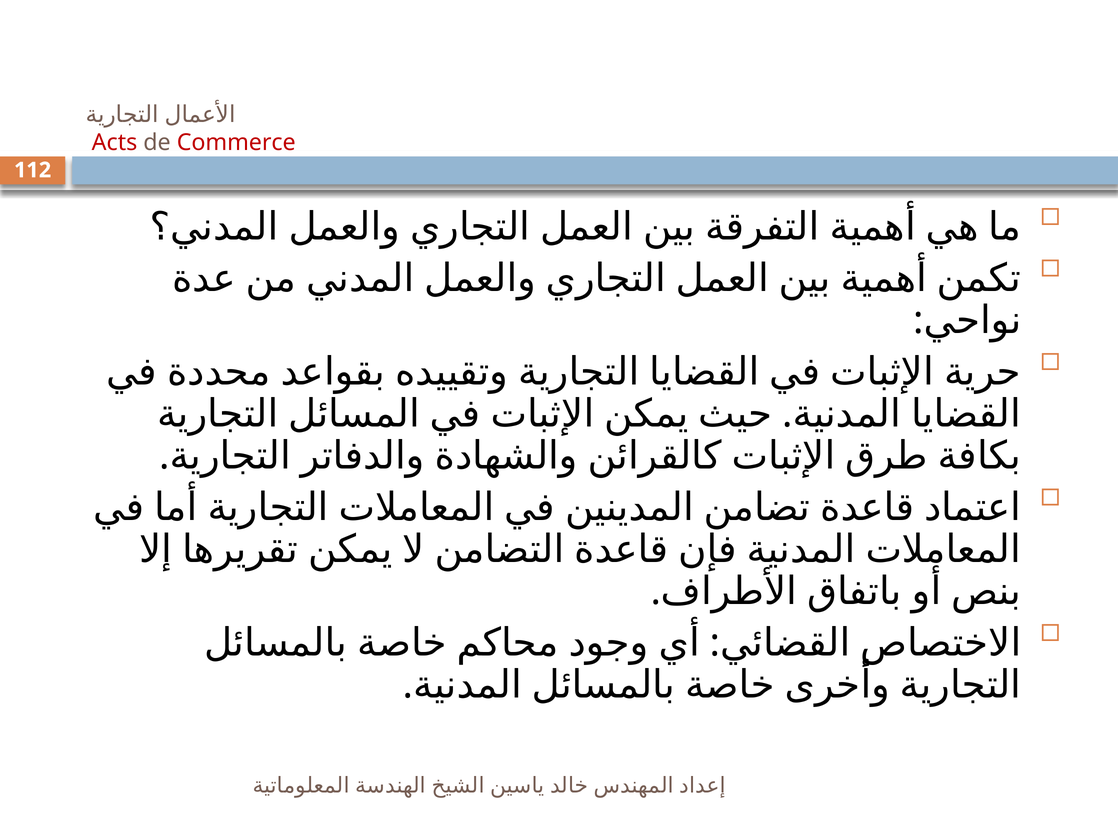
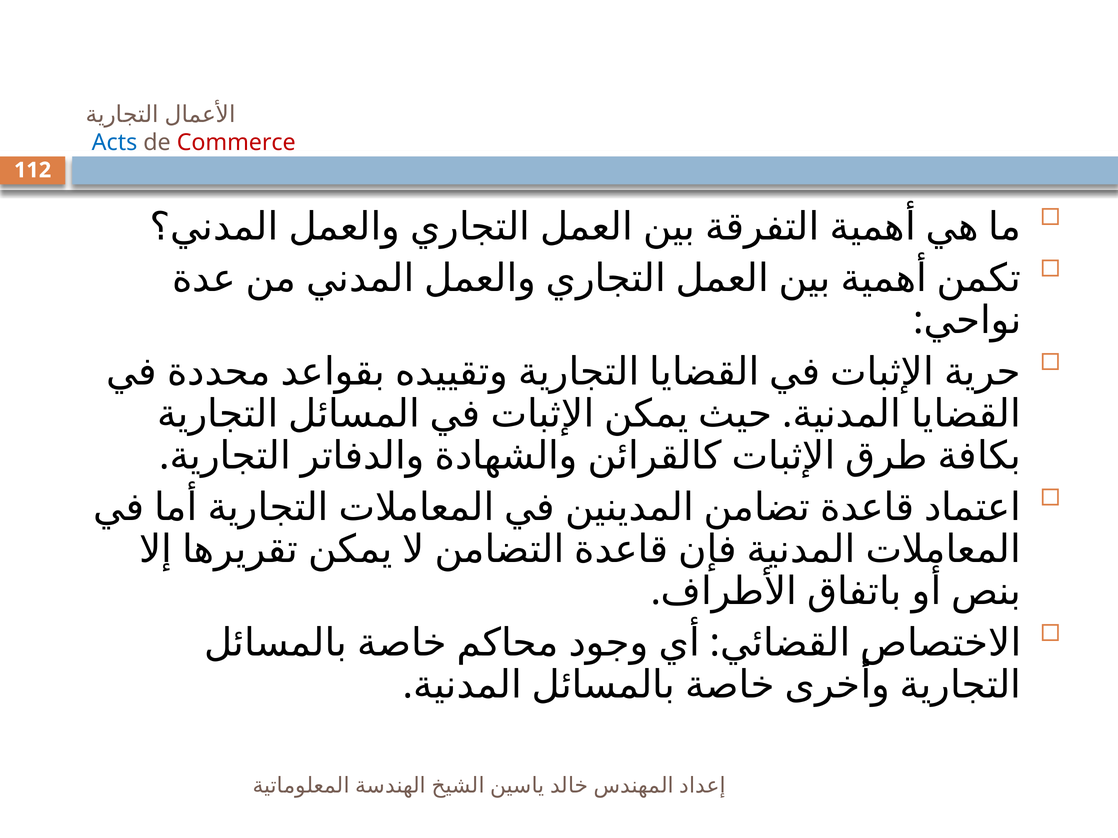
Acts colour: red -> blue
